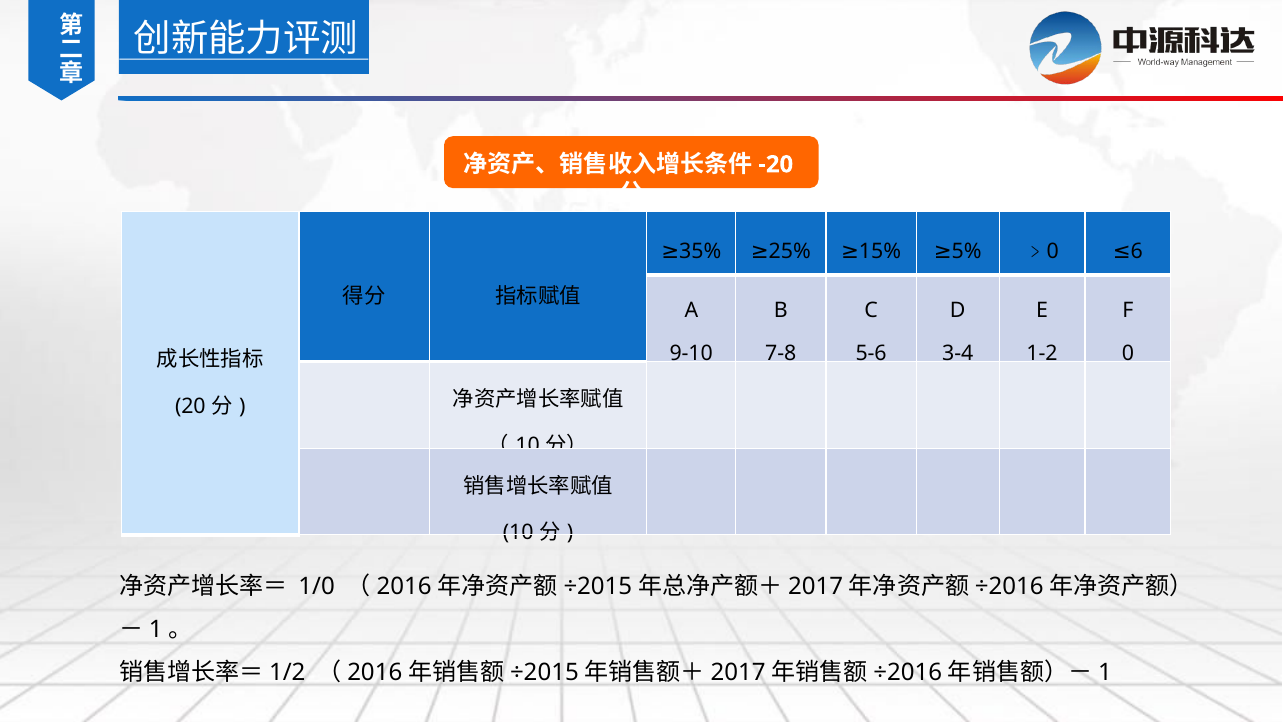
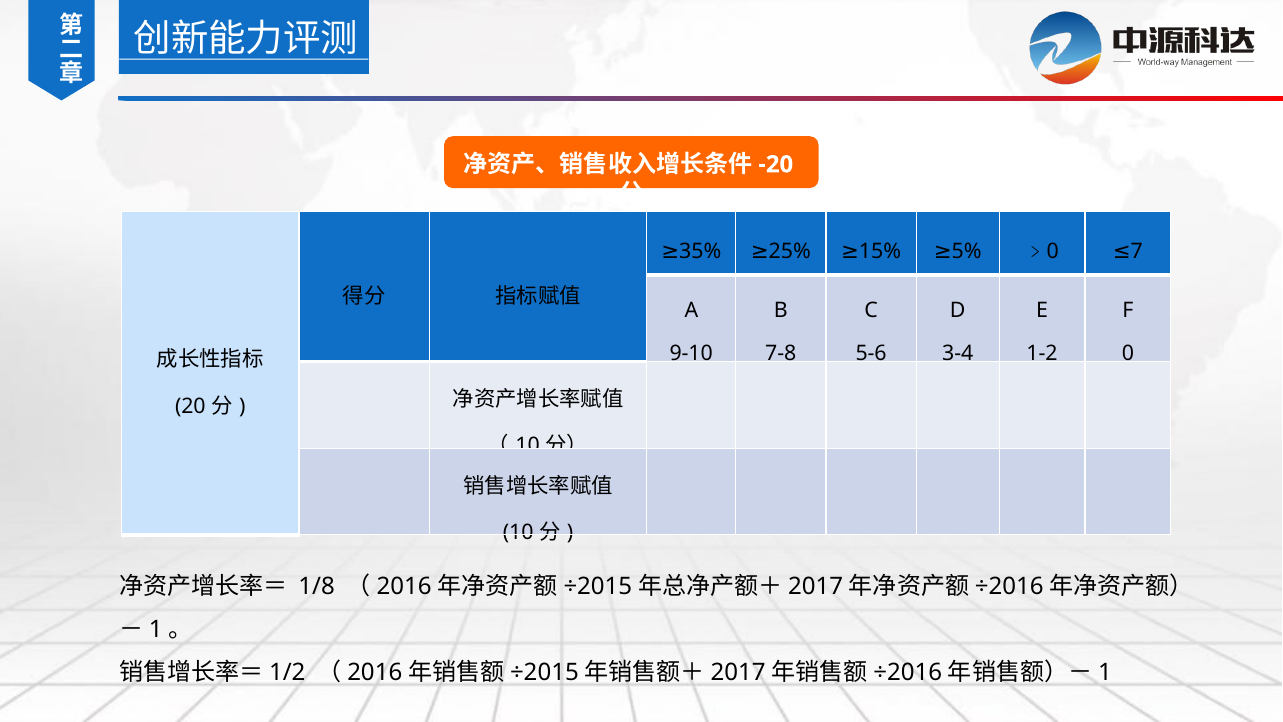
6: 6 -> 7
1/0: 1/0 -> 1/8
